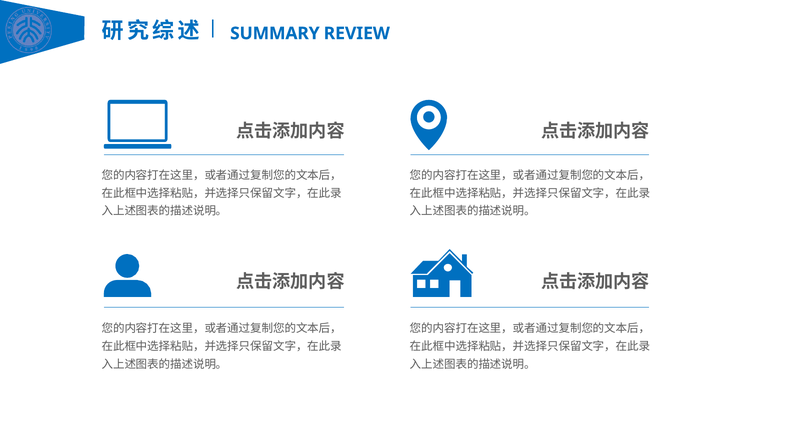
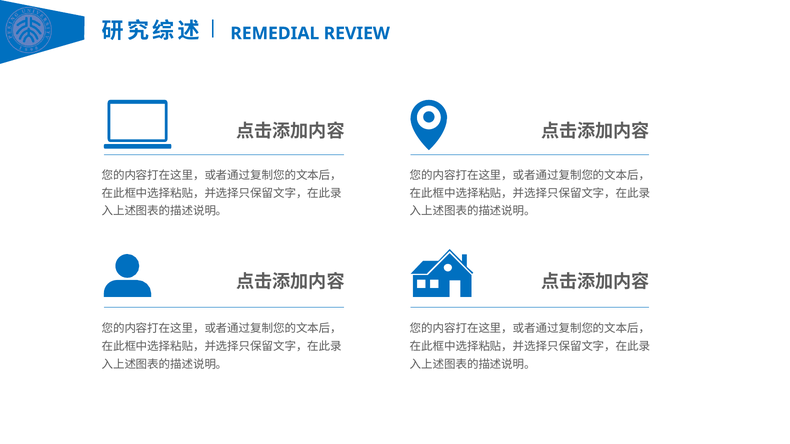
SUMMARY: SUMMARY -> REMEDIAL
